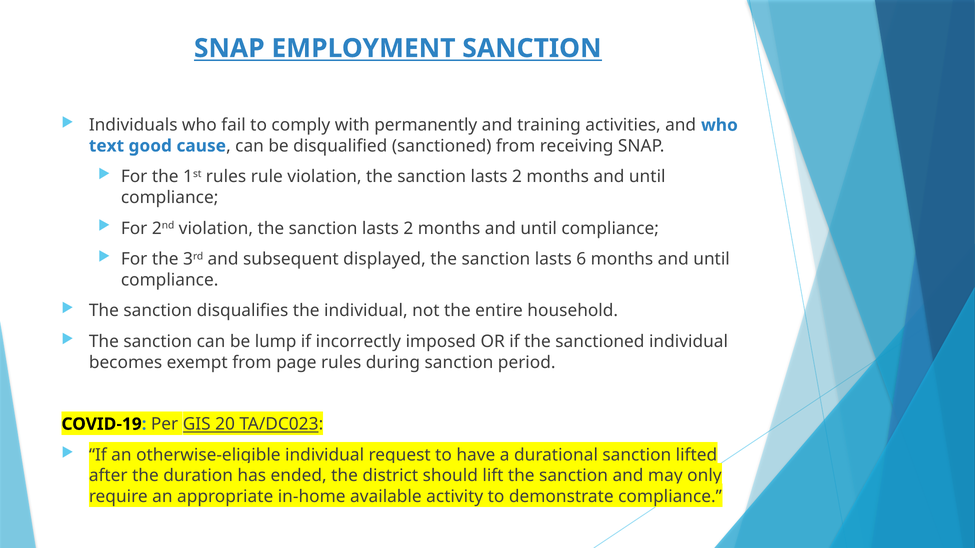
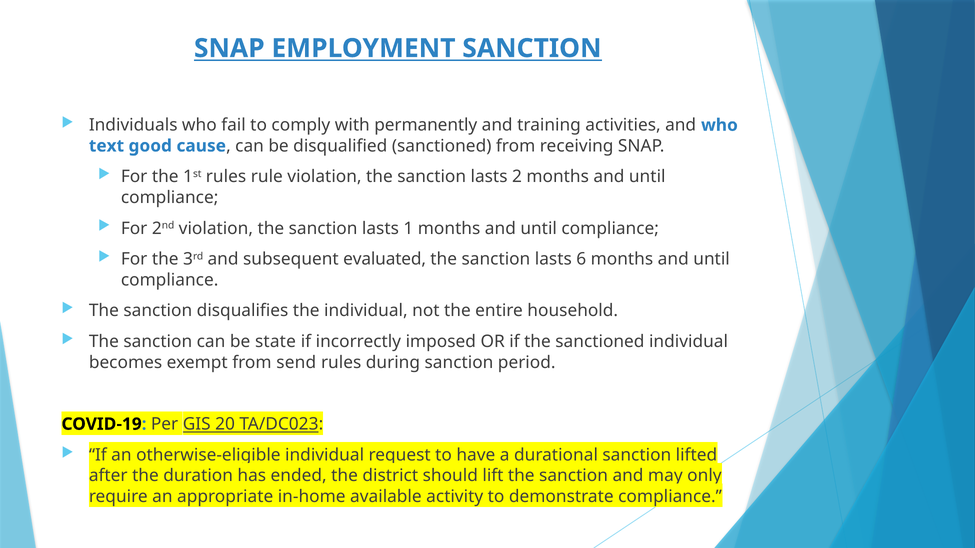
2 at (408, 228): 2 -> 1
displayed: displayed -> evaluated
lump: lump -> state
page: page -> send
